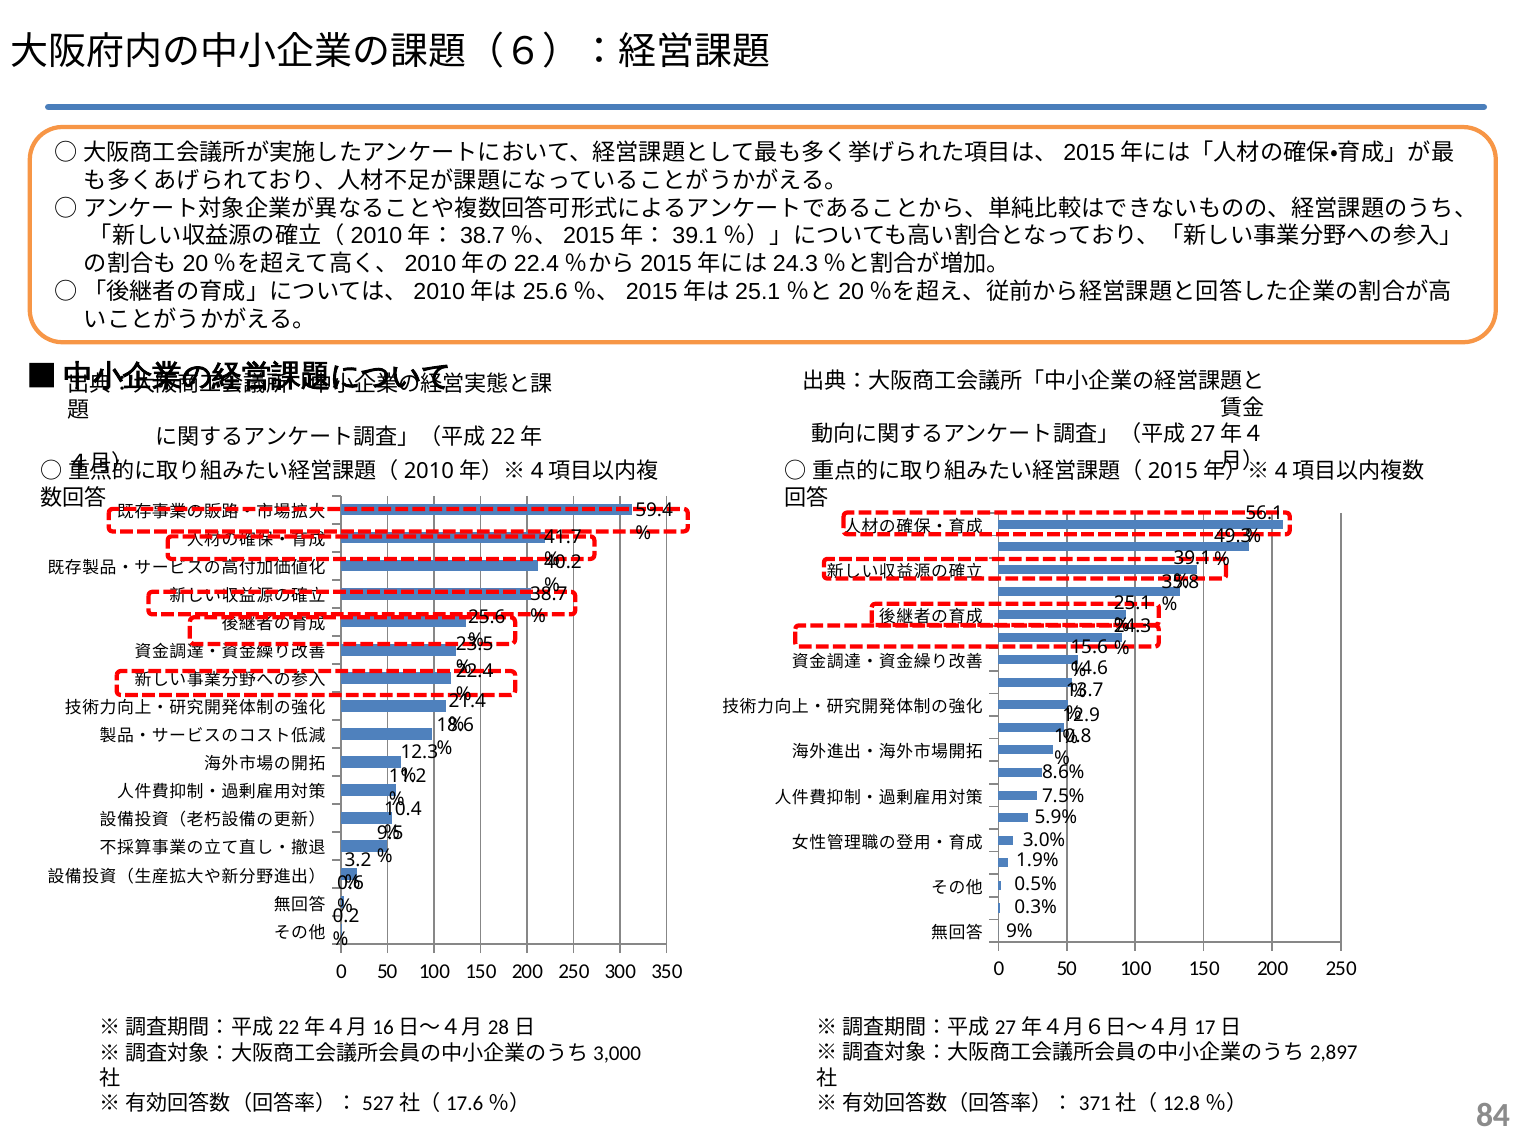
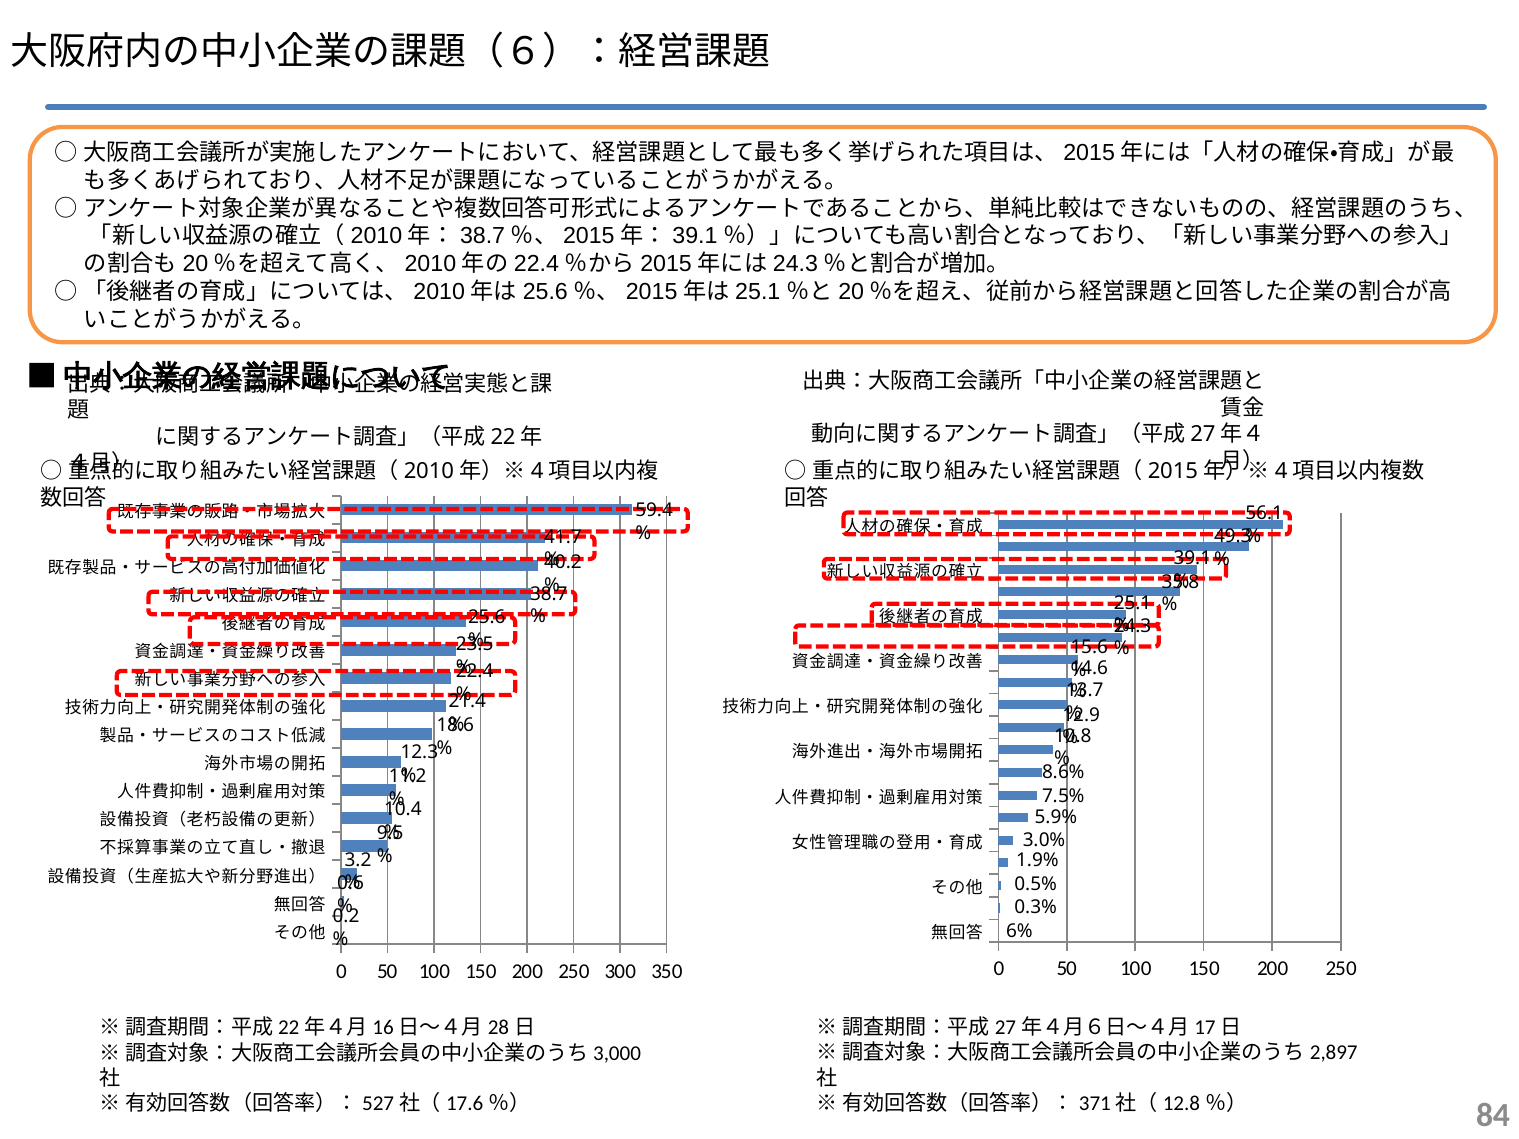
9%: 9% -> 6%
